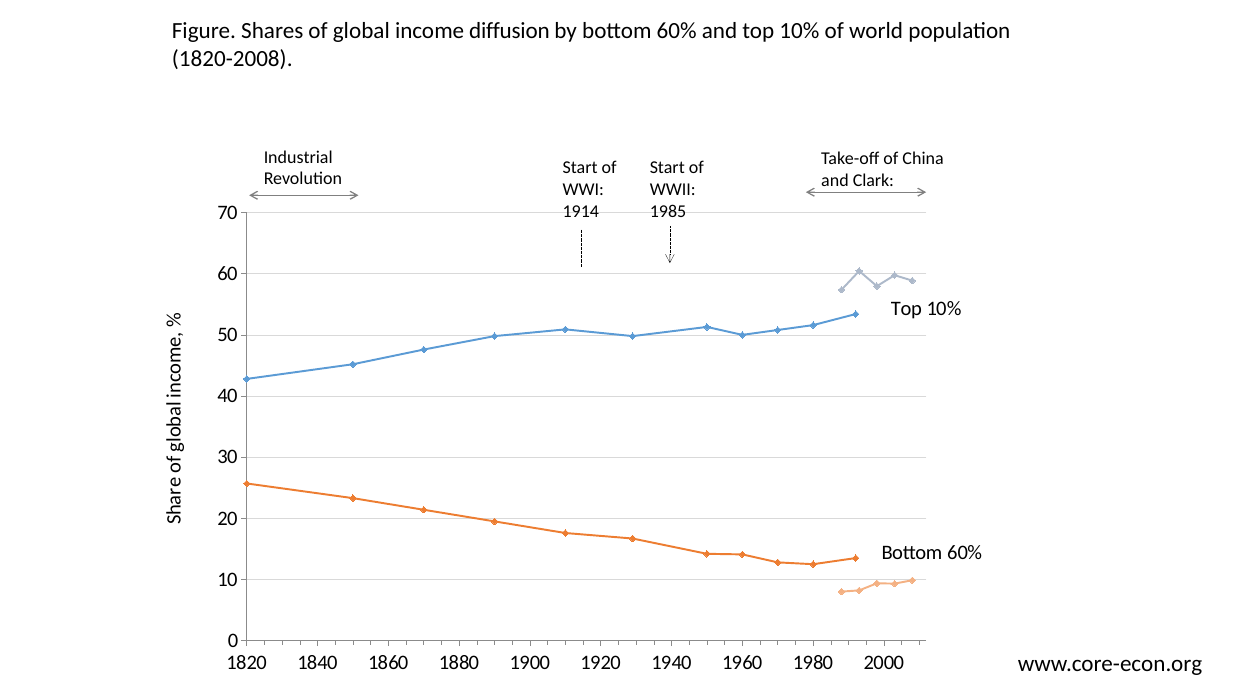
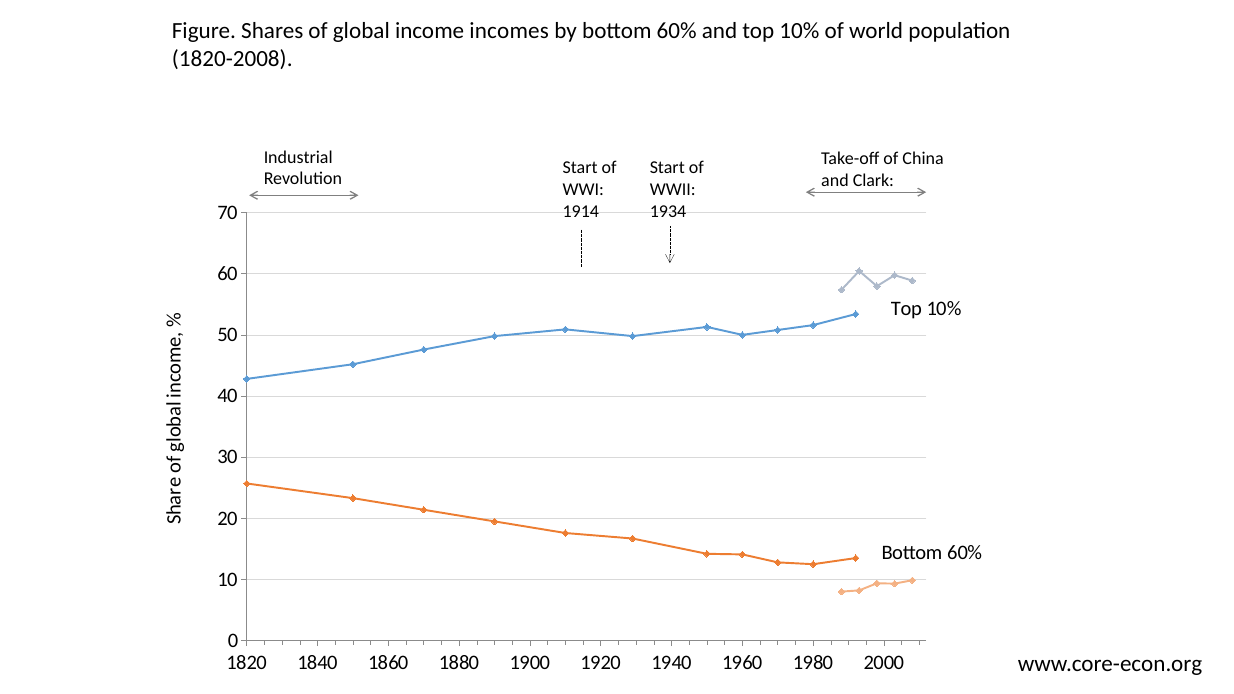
diffusion: diffusion -> incomes
1985: 1985 -> 1934
